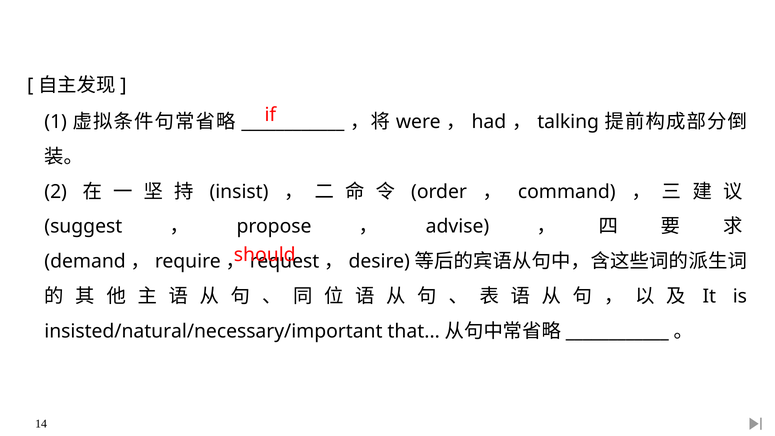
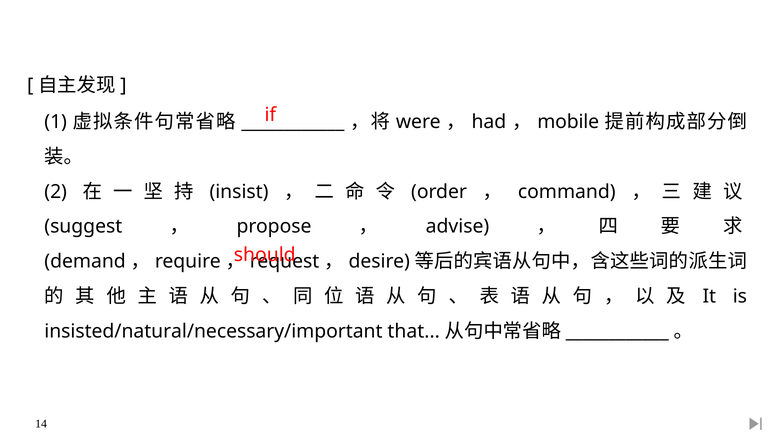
talking: talking -> mobile
